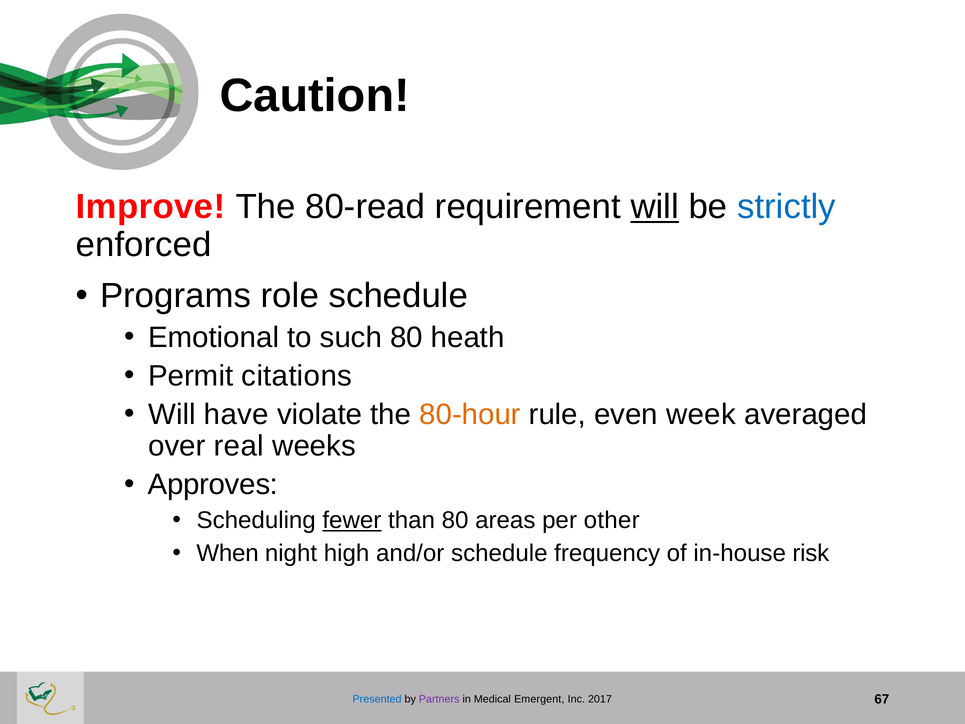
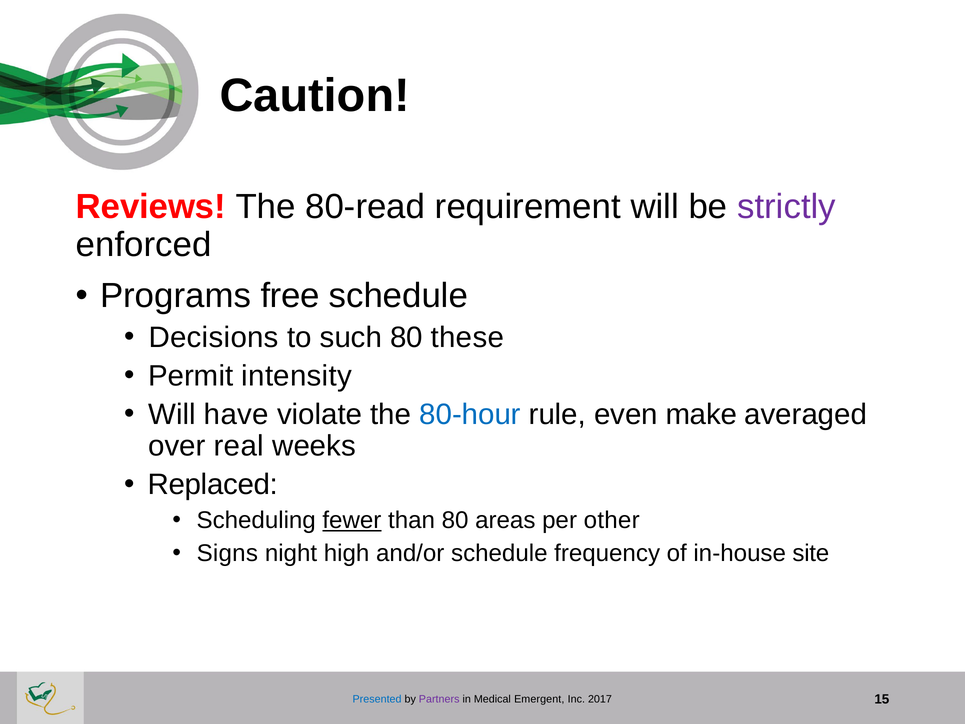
Improve: Improve -> Reviews
will at (655, 207) underline: present -> none
strictly colour: blue -> purple
role: role -> free
Emotional: Emotional -> Decisions
heath: heath -> these
citations: citations -> intensity
80-hour colour: orange -> blue
week: week -> make
Approves: Approves -> Replaced
When: When -> Signs
risk: risk -> site
67: 67 -> 15
